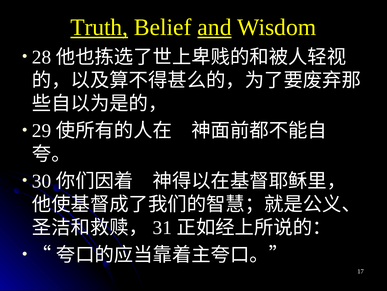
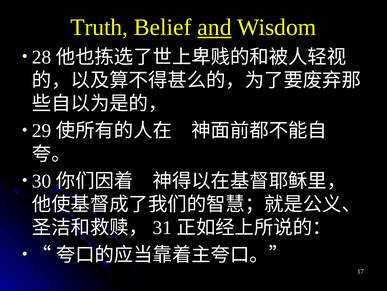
Truth underline: present -> none
